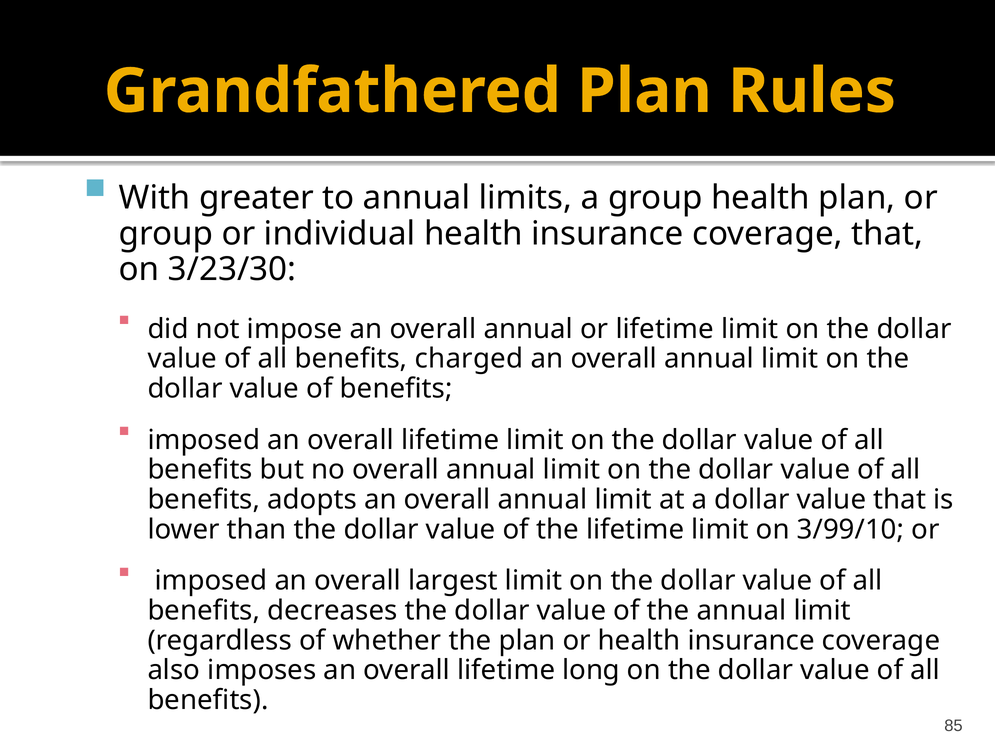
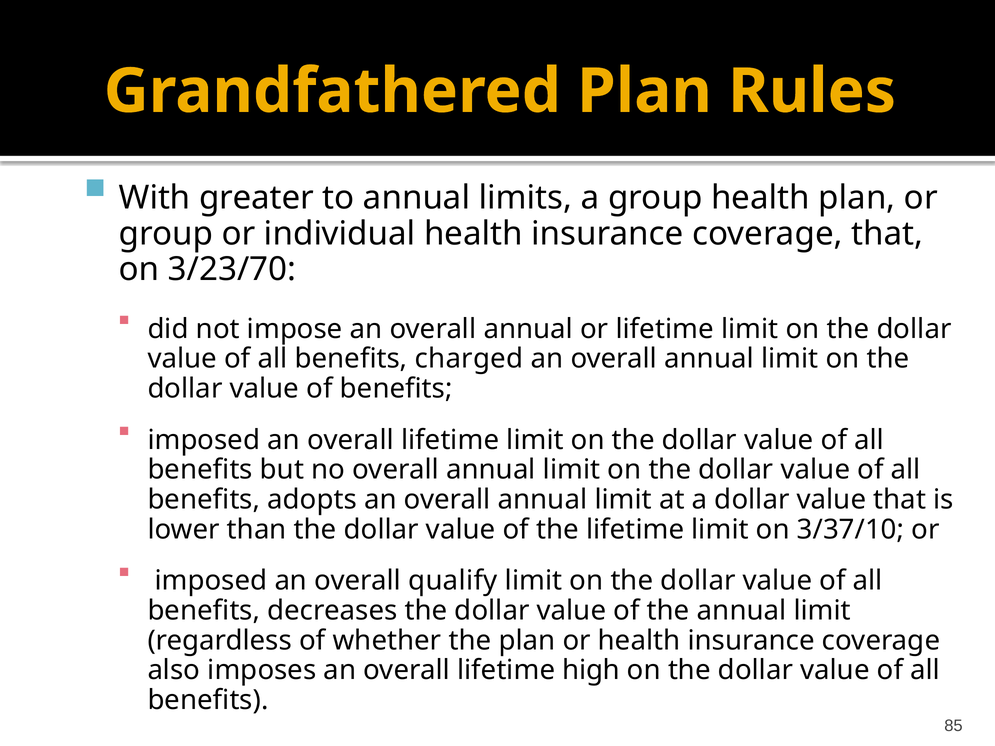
3/23/30: 3/23/30 -> 3/23/70
3/99/10: 3/99/10 -> 3/37/10
largest: largest -> qualify
long: long -> high
